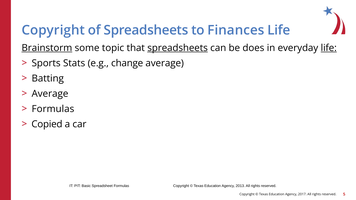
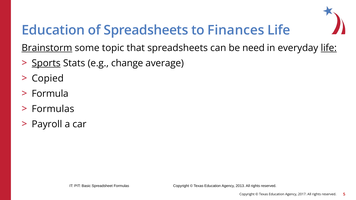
Copyright at (53, 30): Copyright -> Education
spreadsheets at (178, 48) underline: present -> none
does: does -> need
Sports underline: none -> present
Batting: Batting -> Copied
Average at (50, 94): Average -> Formula
Copied: Copied -> Payroll
